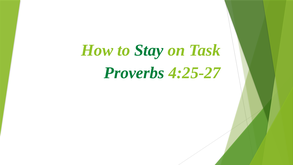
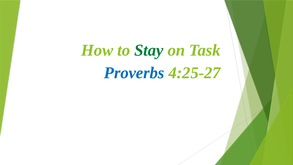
Proverbs colour: green -> blue
